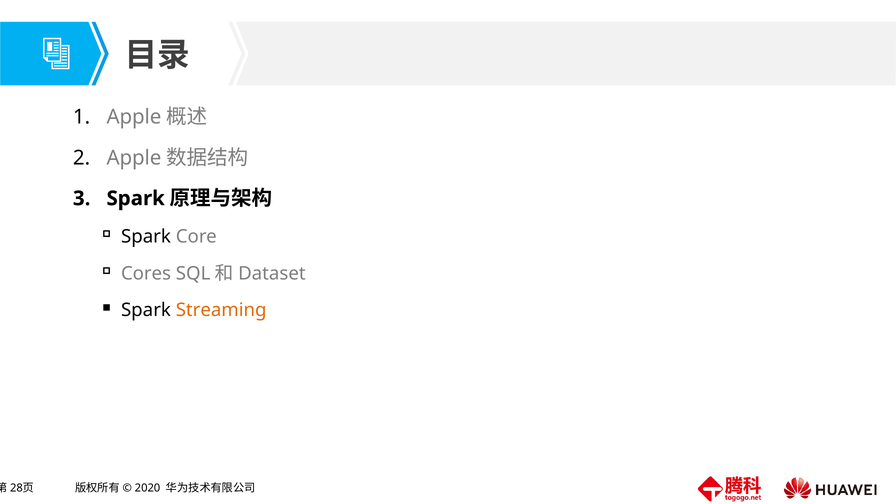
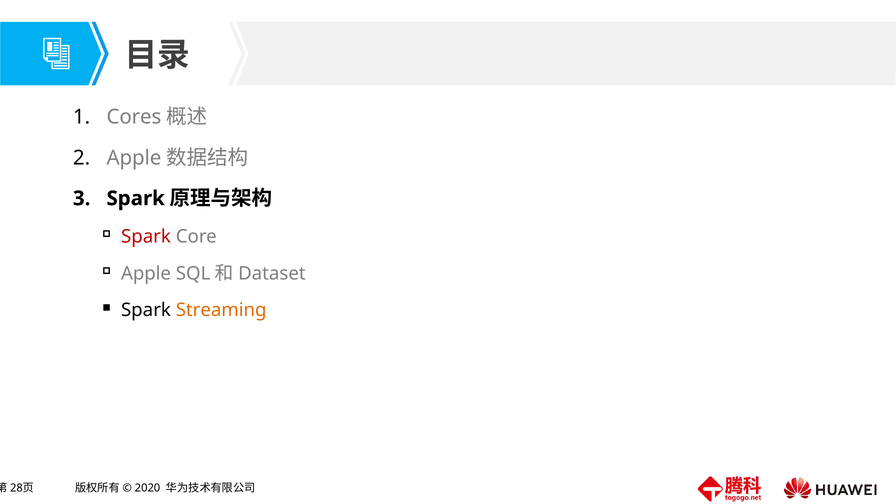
Apple at (134, 117): Apple -> Cores
Spark at (146, 236) colour: black -> red
Cores at (146, 273): Cores -> Apple
